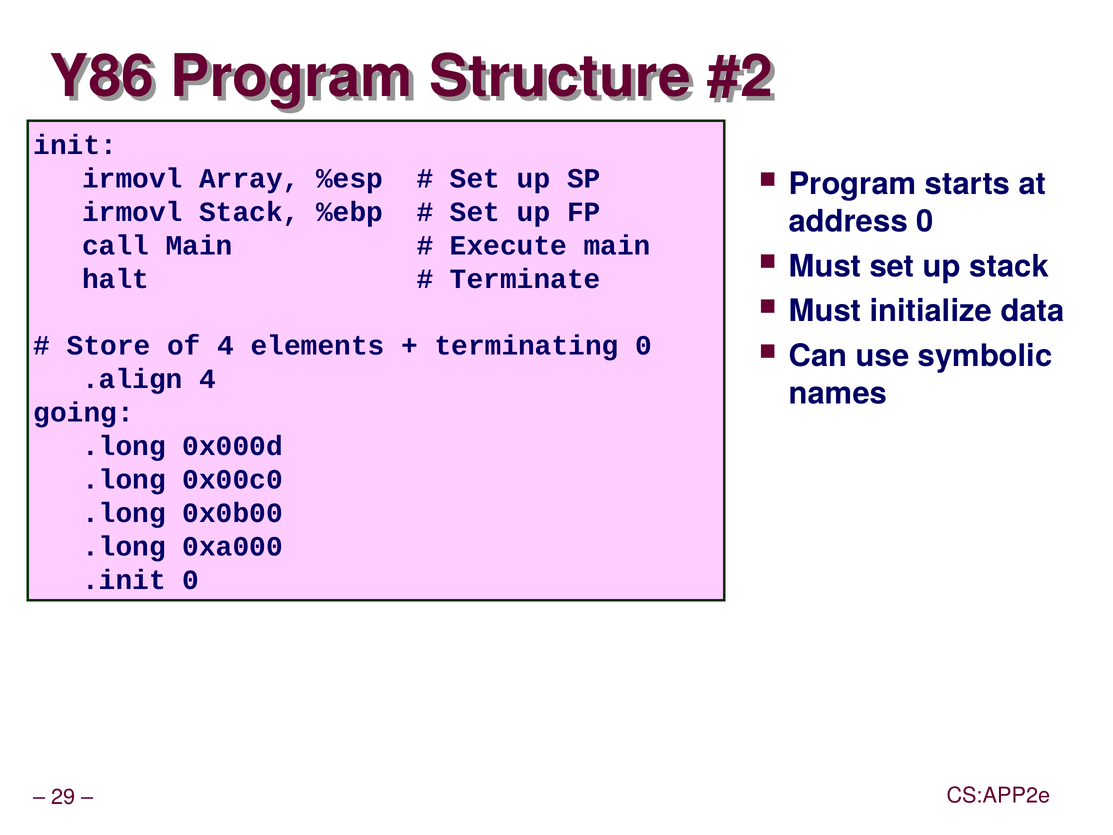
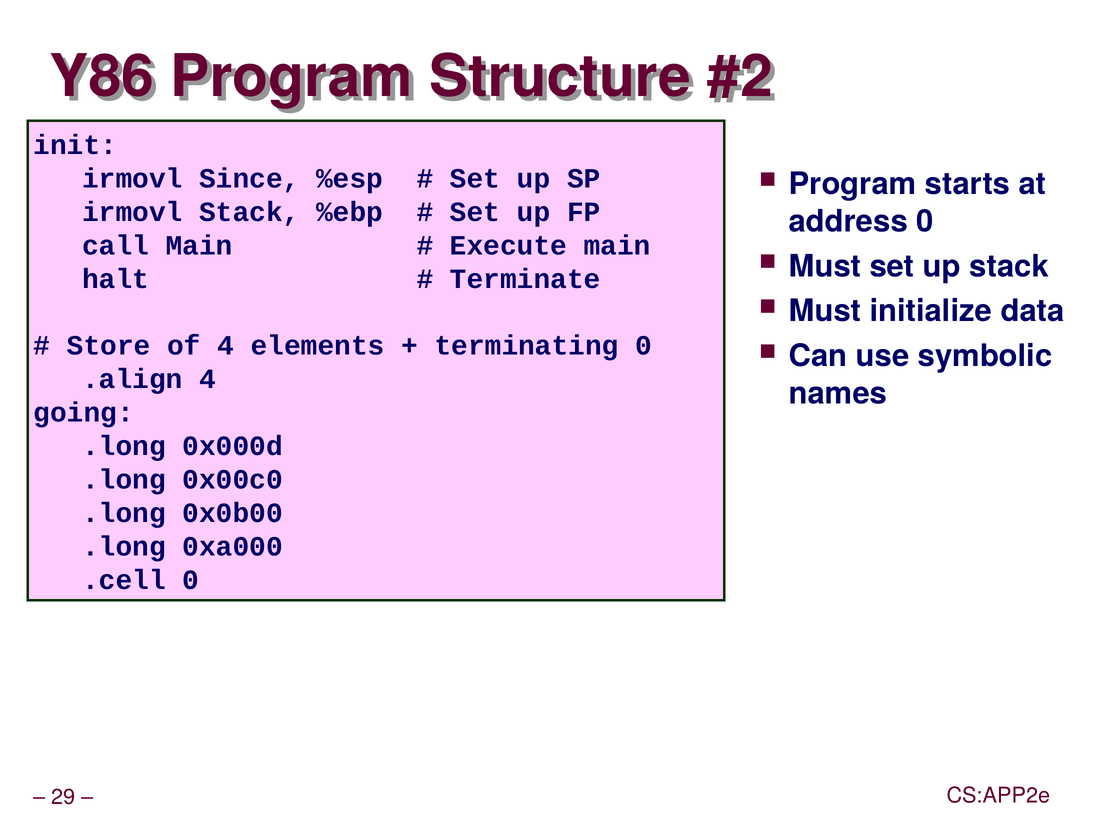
Array: Array -> Since
.init: .init -> .cell
